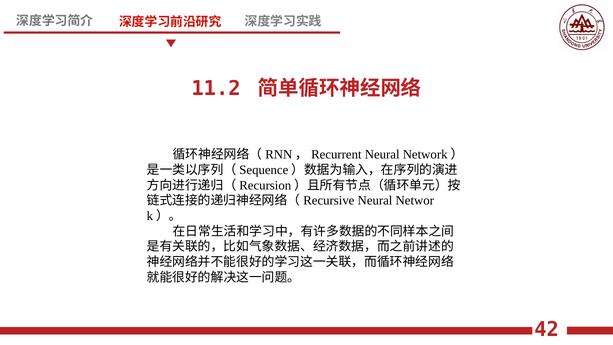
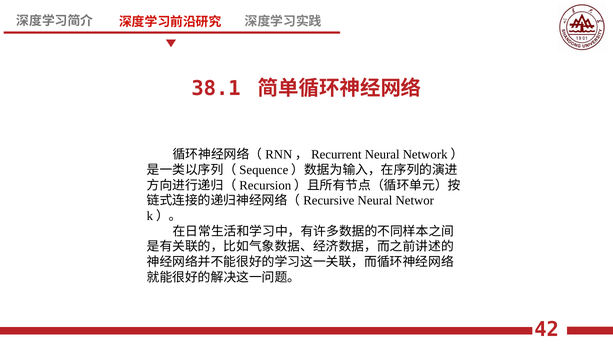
11.2: 11.2 -> 38.1
